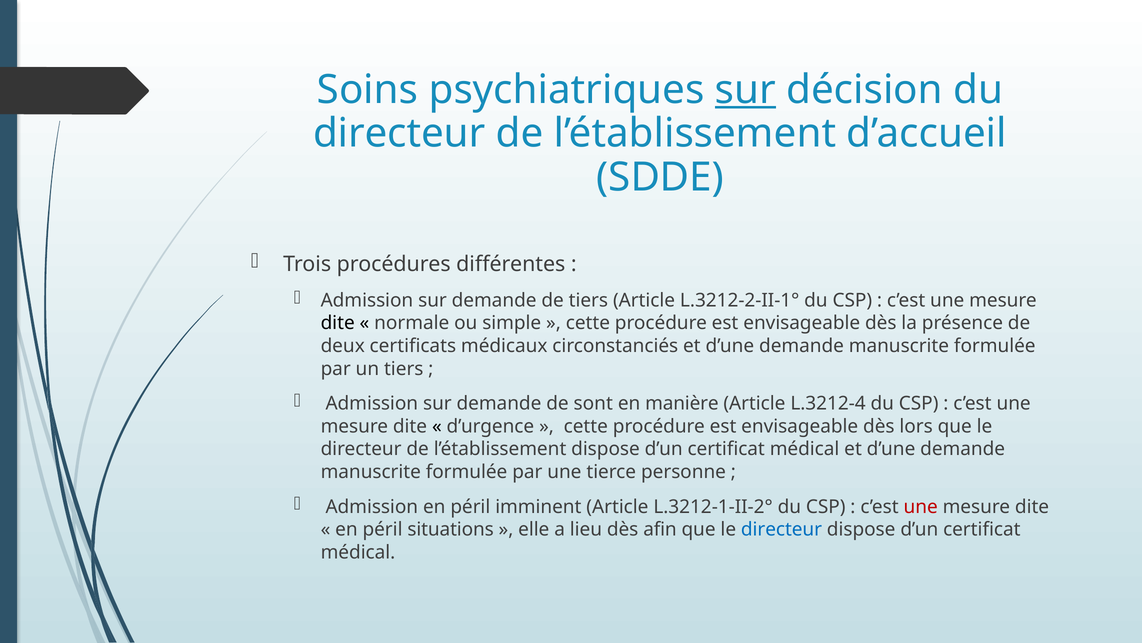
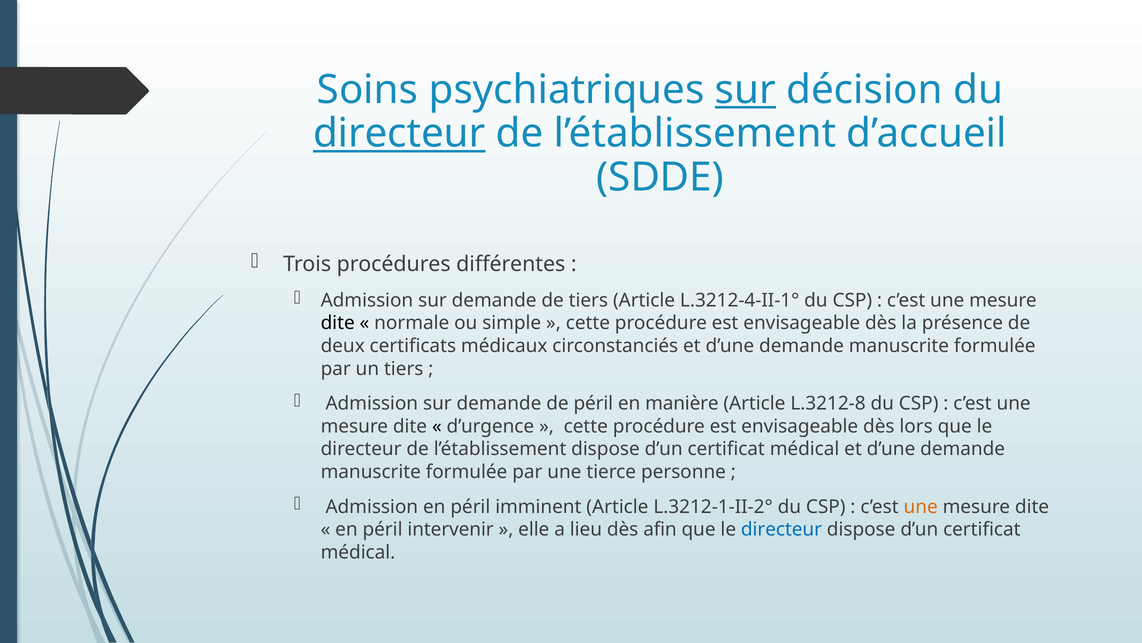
directeur at (399, 134) underline: none -> present
L.3212-2-II-1°: L.3212-2-II-1° -> L.3212-4-II-1°
de sont: sont -> péril
L.3212-4: L.3212-4 -> L.3212-8
une at (921, 506) colour: red -> orange
situations: situations -> intervenir
